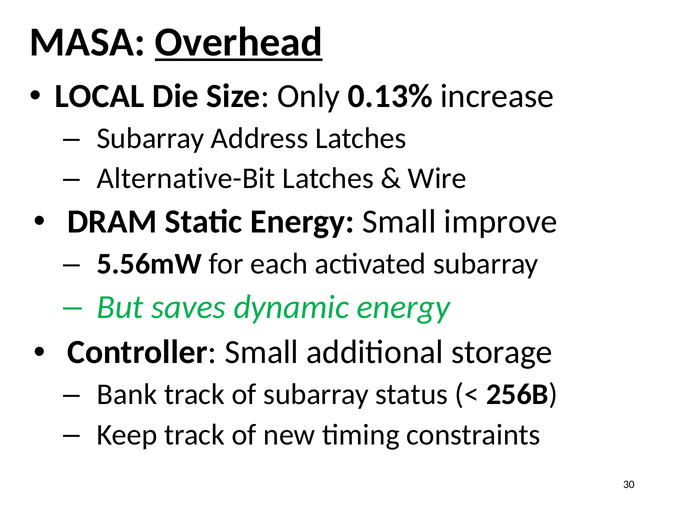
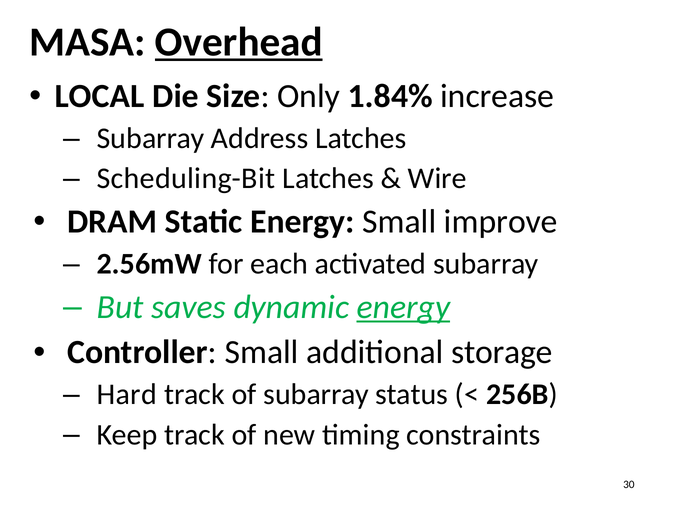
0.13%: 0.13% -> 1.84%
Alternative-Bit: Alternative-Bit -> Scheduling-Bit
5.56mW: 5.56mW -> 2.56mW
energy at (403, 307) underline: none -> present
Bank: Bank -> Hard
